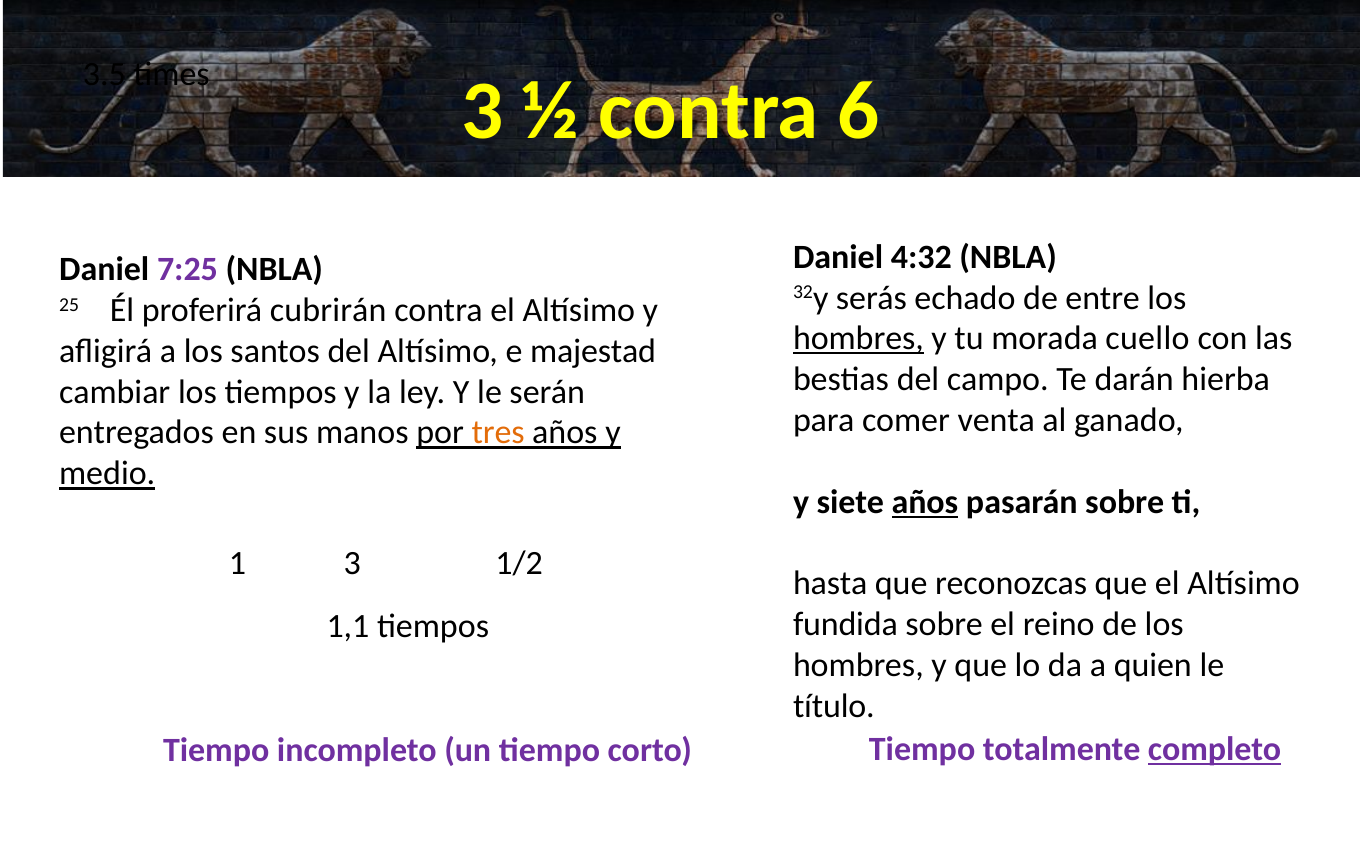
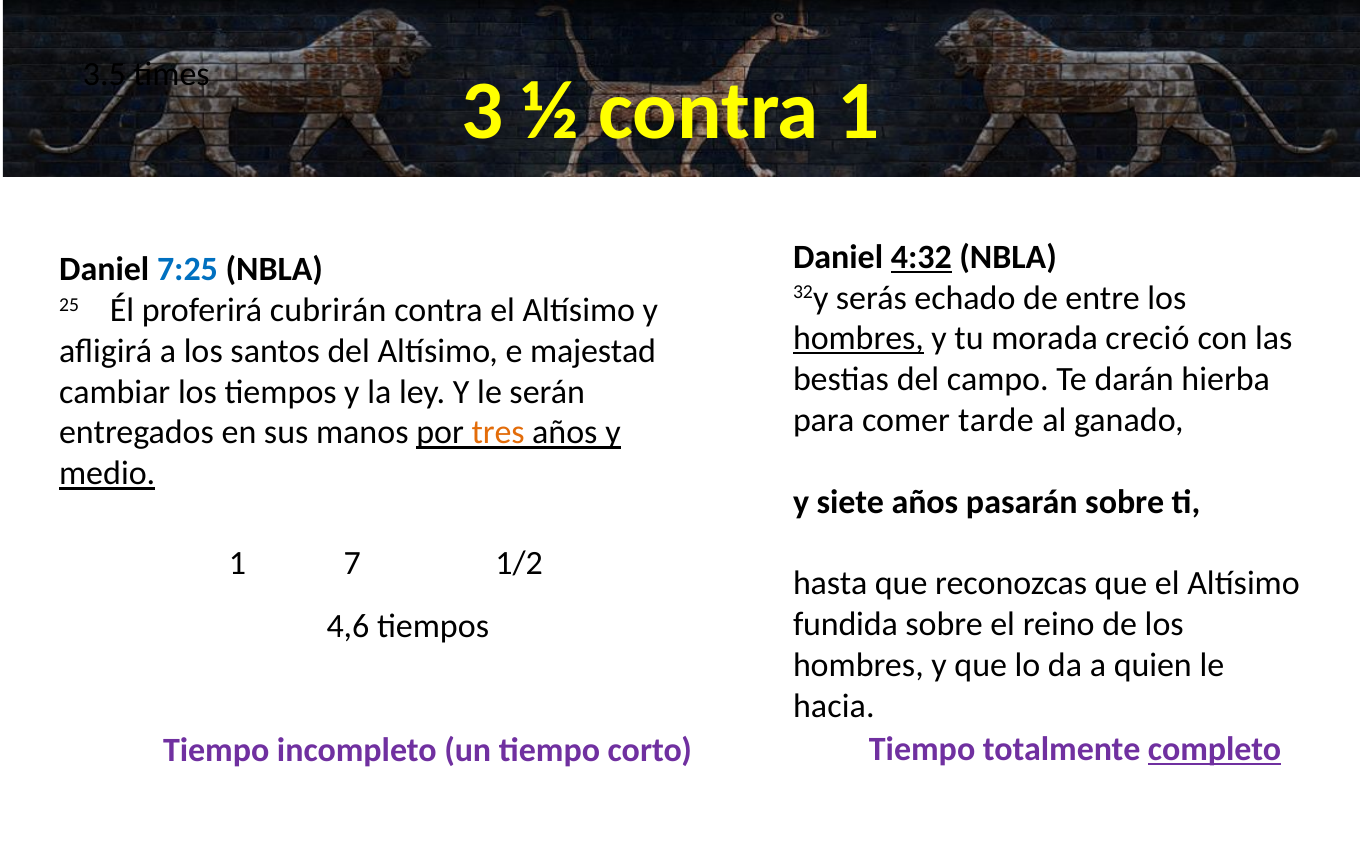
contra 6: 6 -> 1
4:32 underline: none -> present
7:25 colour: purple -> blue
cuello: cuello -> creció
venta: venta -> tarde
años at (925, 502) underline: present -> none
1 3: 3 -> 7
1,1: 1,1 -> 4,6
título: título -> hacia
